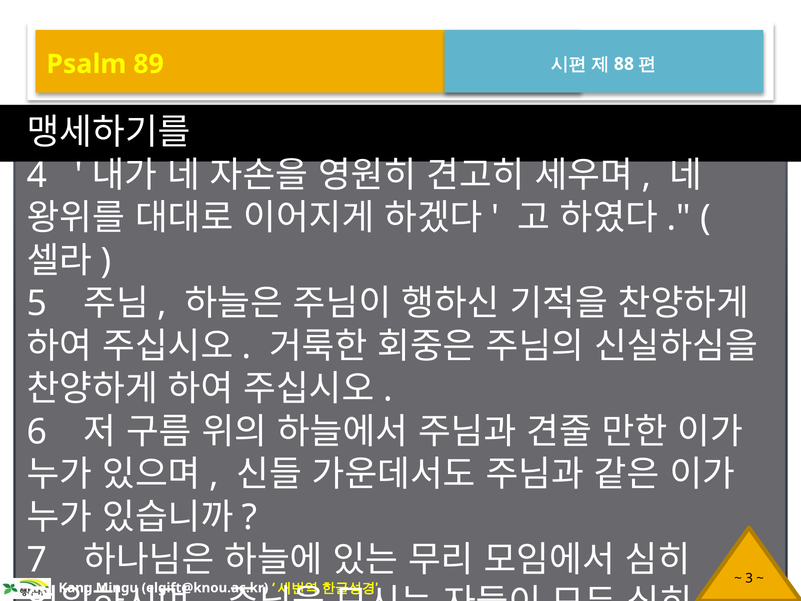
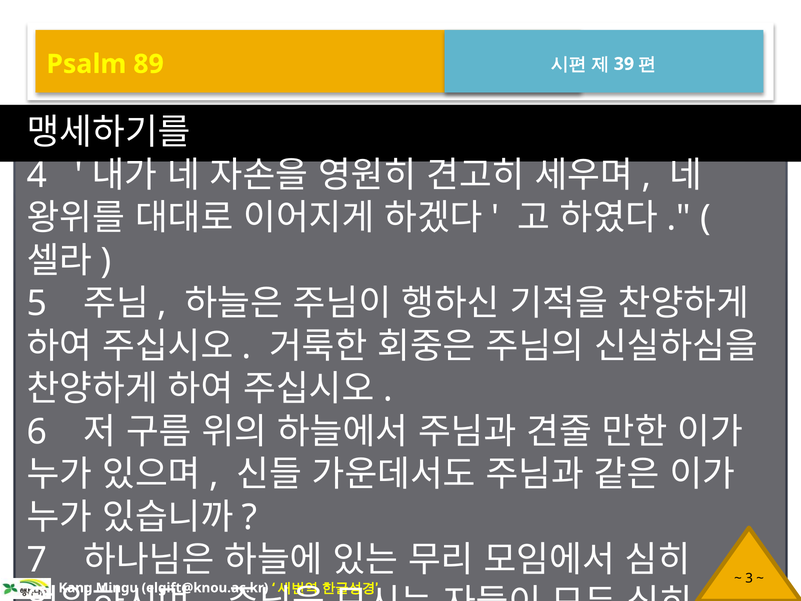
88: 88 -> 39
